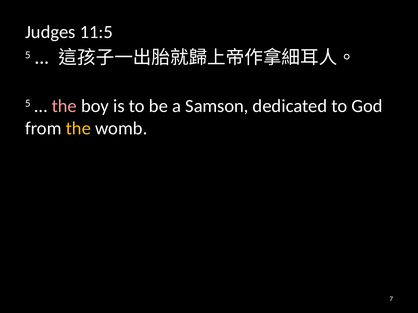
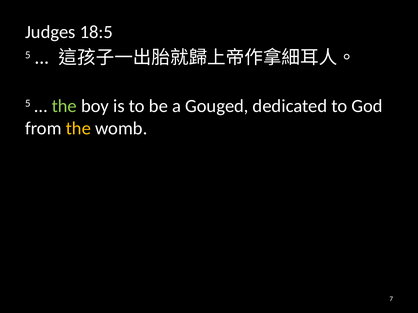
11:5: 11:5 -> 18:5
the at (64, 106) colour: pink -> light green
Samson: Samson -> Gouged
